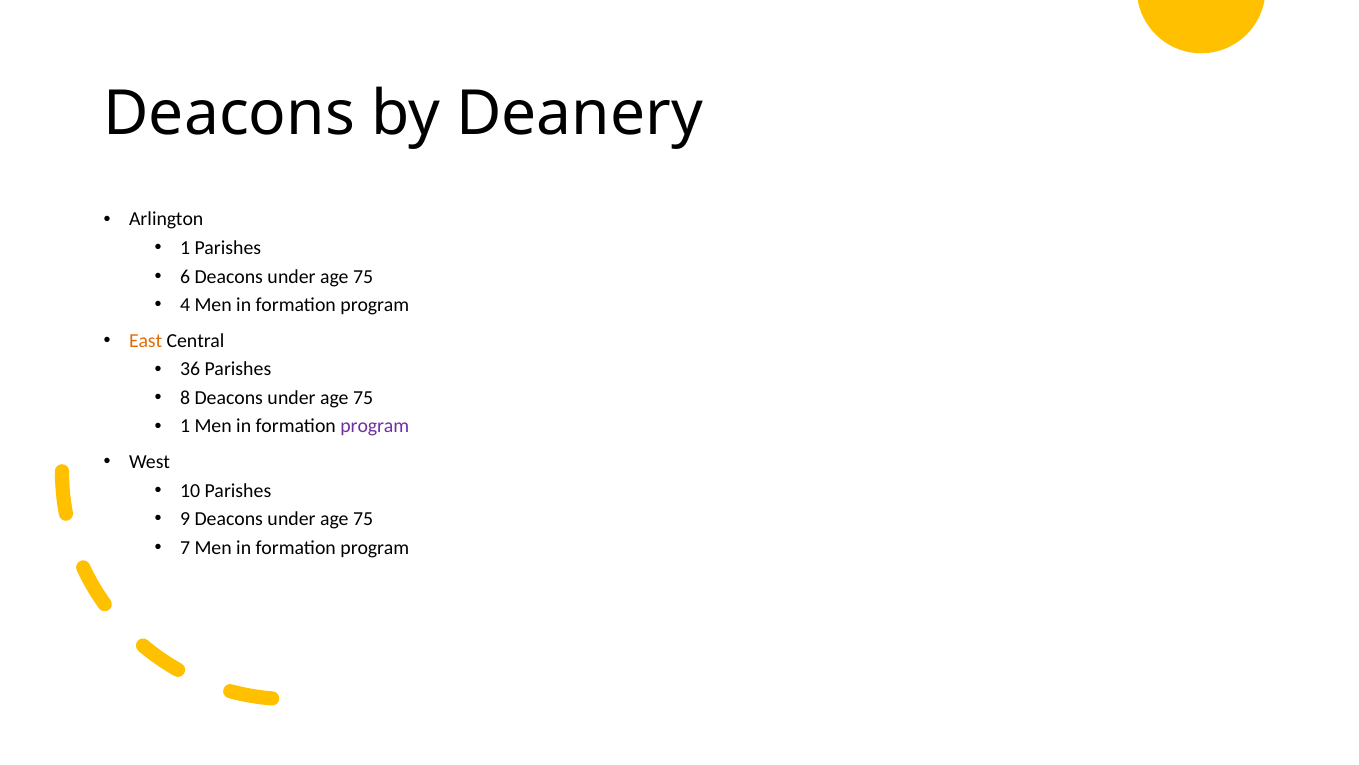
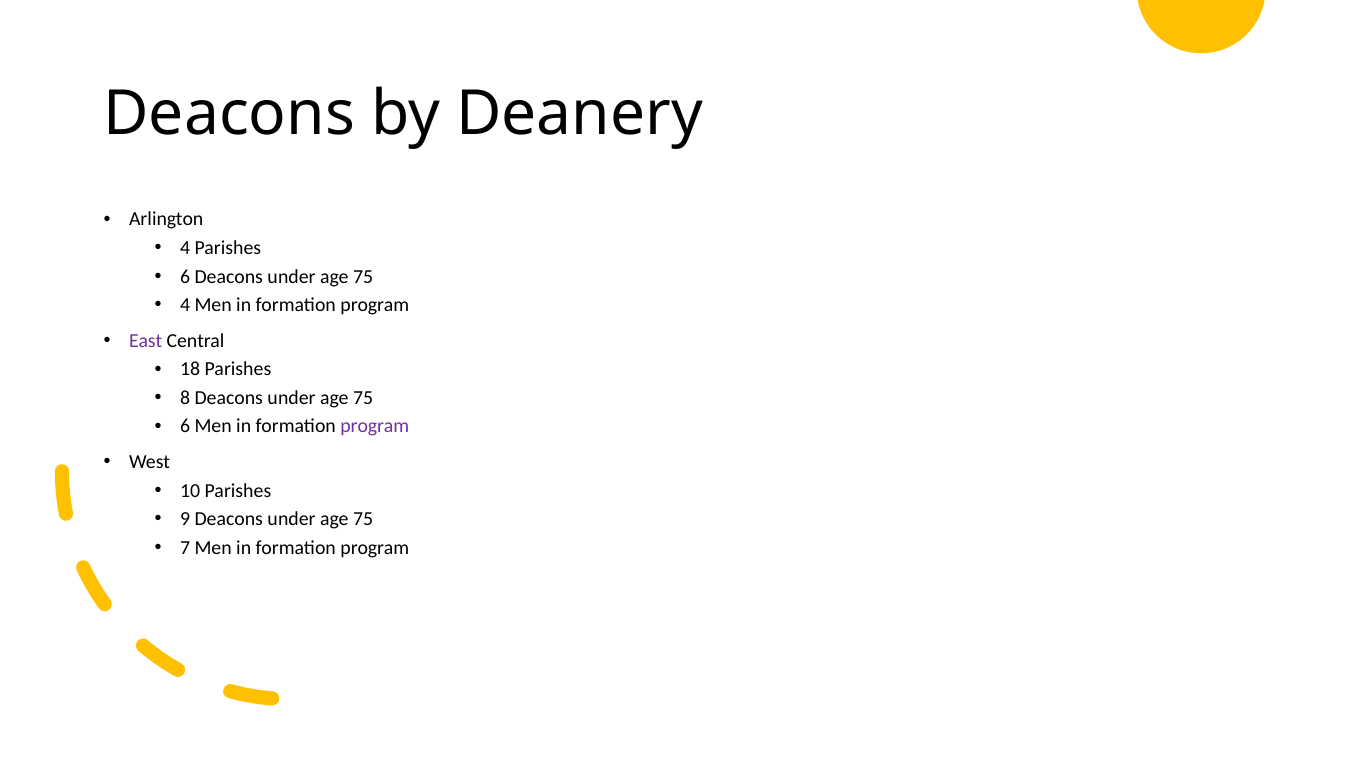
1 at (185, 248): 1 -> 4
East colour: orange -> purple
36: 36 -> 18
1 at (185, 426): 1 -> 6
